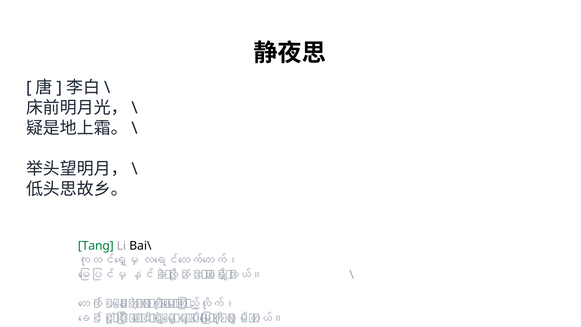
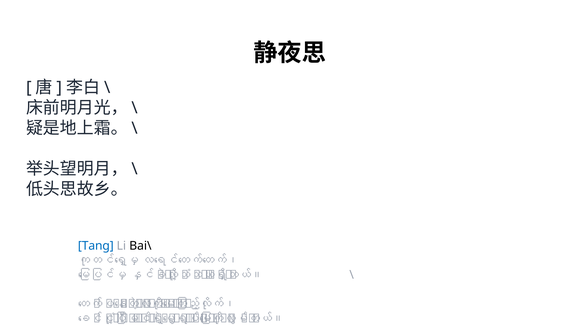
Tang colour: green -> blue
